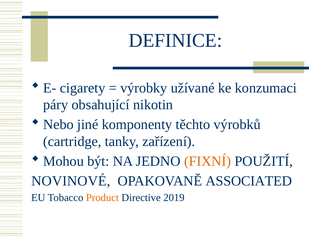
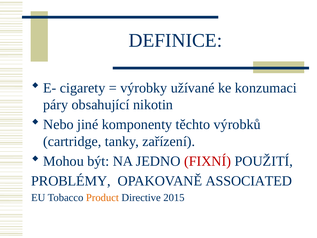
FIXNÍ colour: orange -> red
NOVINOVÉ: NOVINOVÉ -> PROBLÉMY
2019: 2019 -> 2015
